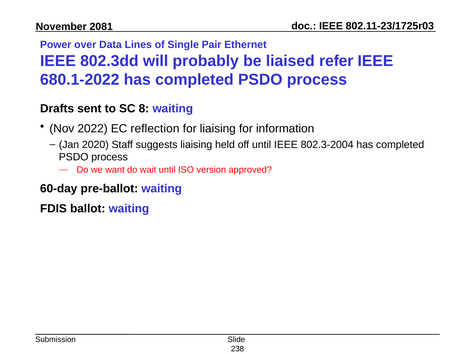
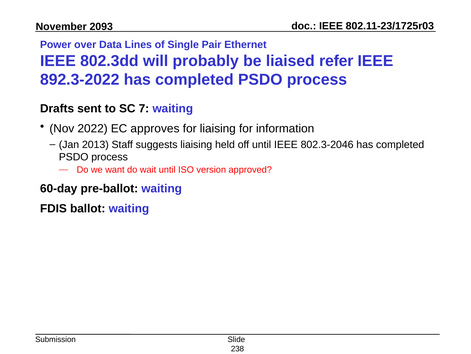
2081: 2081 -> 2093
680.1-2022: 680.1-2022 -> 892.3-2022
8: 8 -> 7
reflection: reflection -> approves
2020: 2020 -> 2013
802.3-2004: 802.3-2004 -> 802.3-2046
